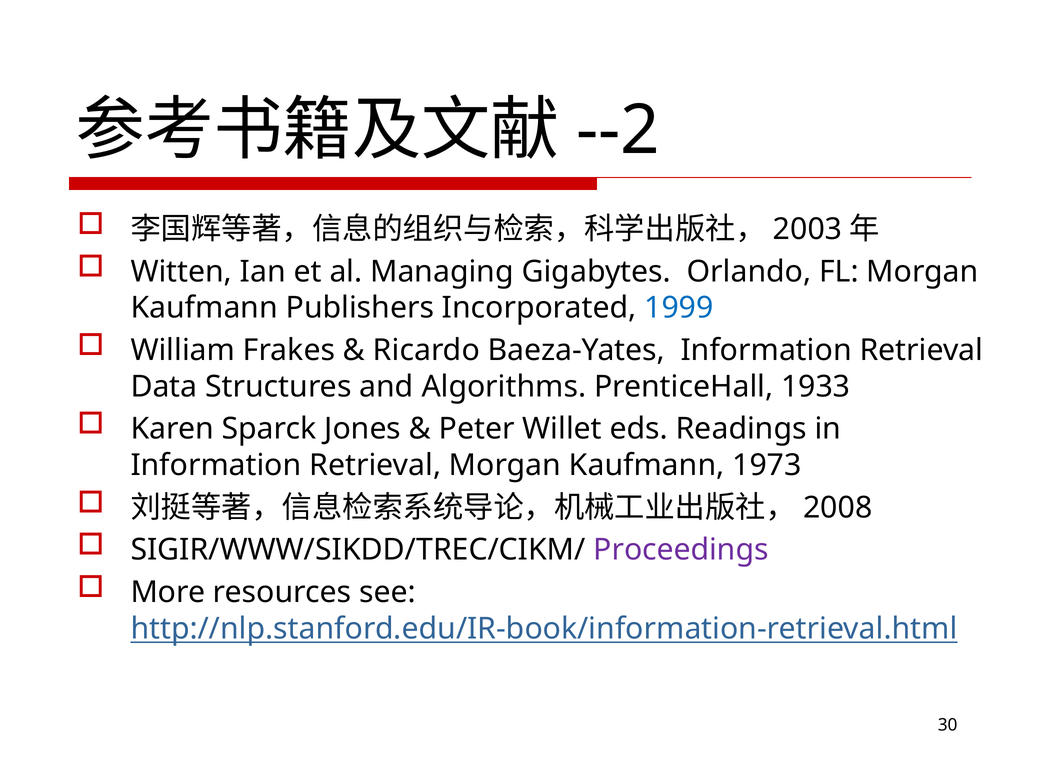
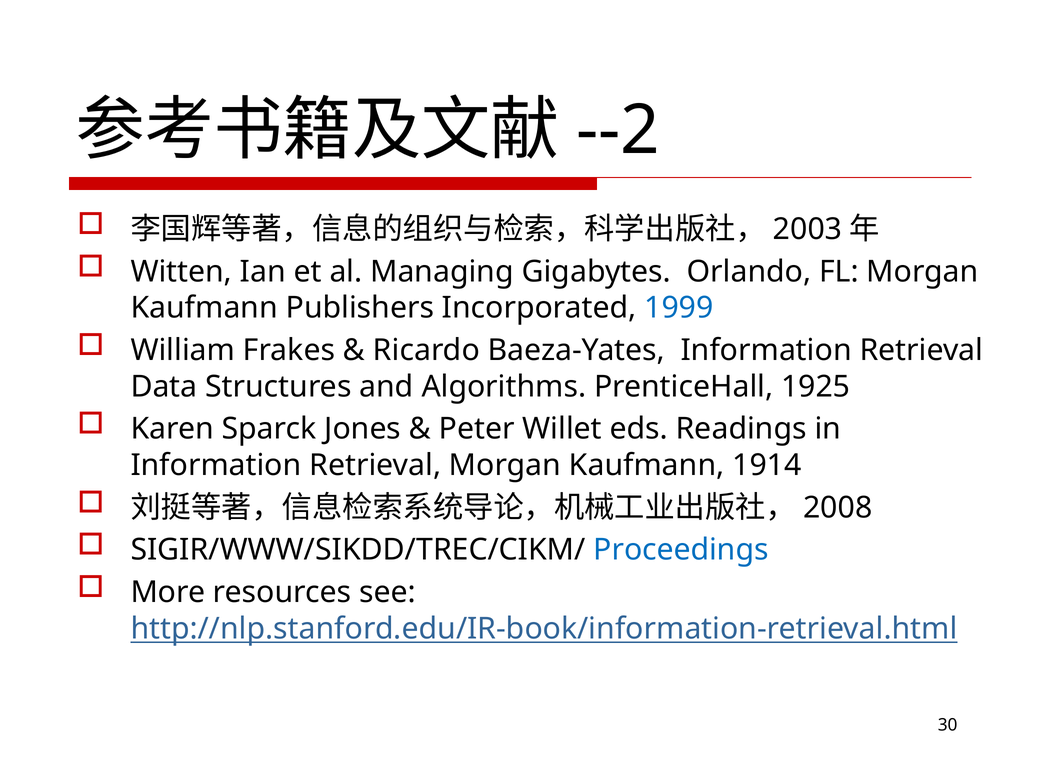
1933: 1933 -> 1925
1973: 1973 -> 1914
Proceedings colour: purple -> blue
